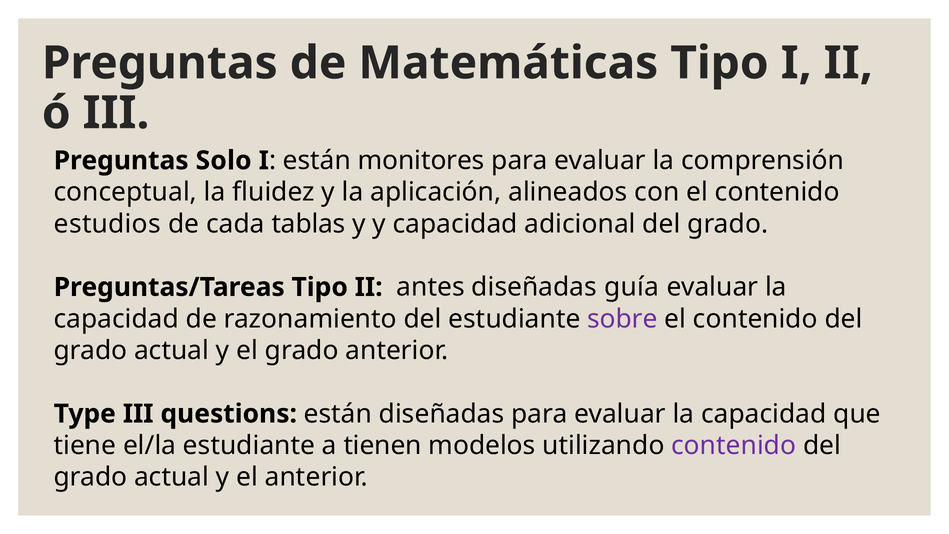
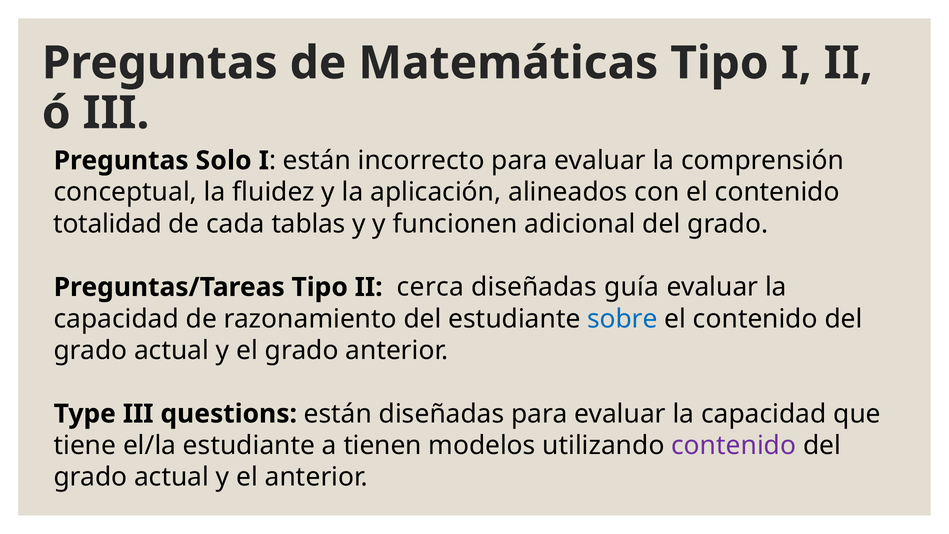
monitores: monitores -> incorrecto
estudios: estudios -> totalidad
y capacidad: capacidad -> funcionen
antes: antes -> cerca
sobre colour: purple -> blue
